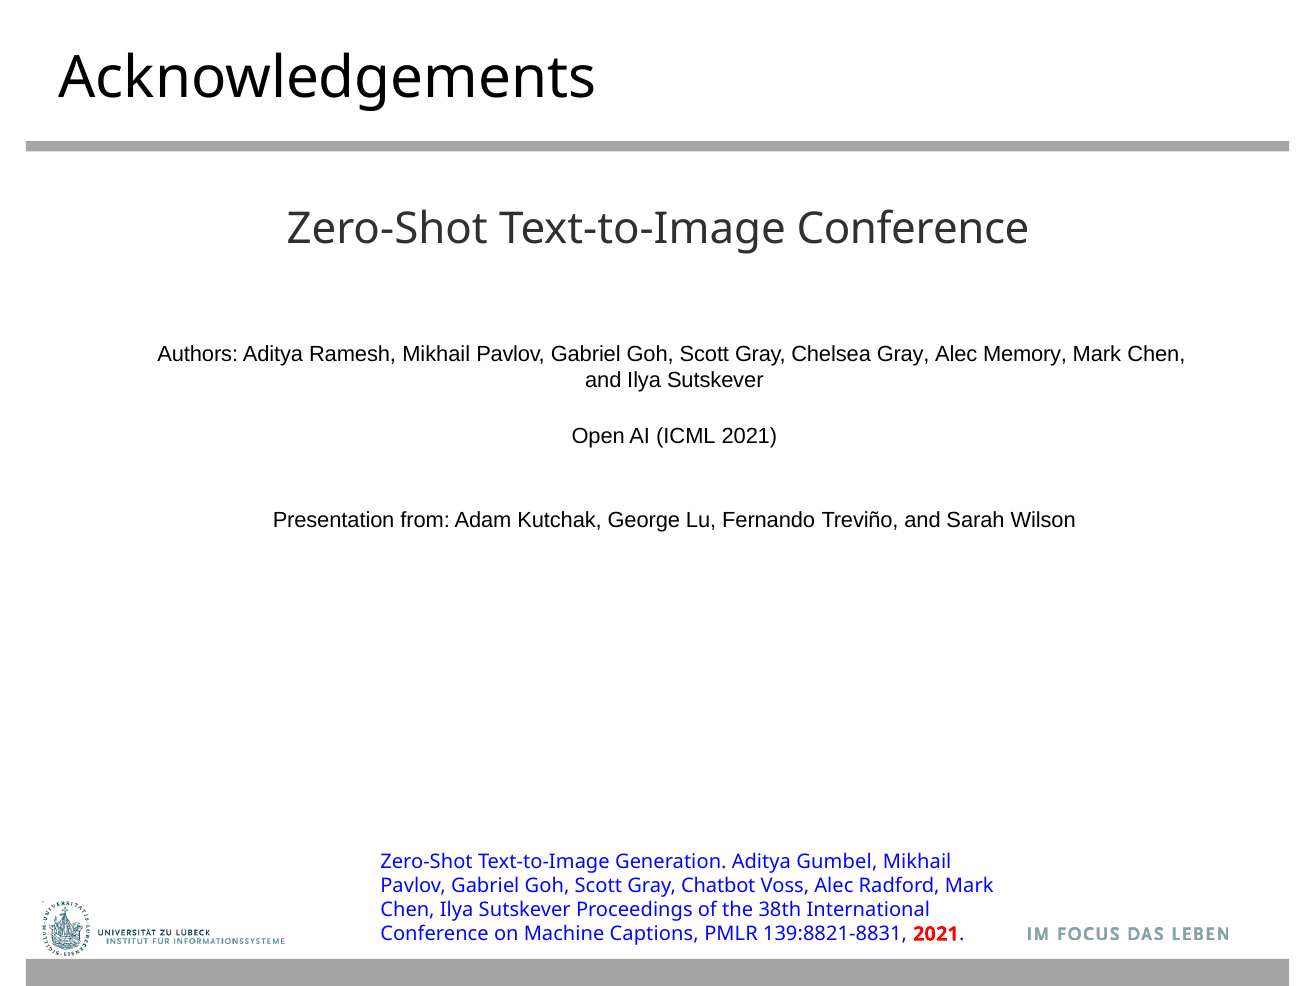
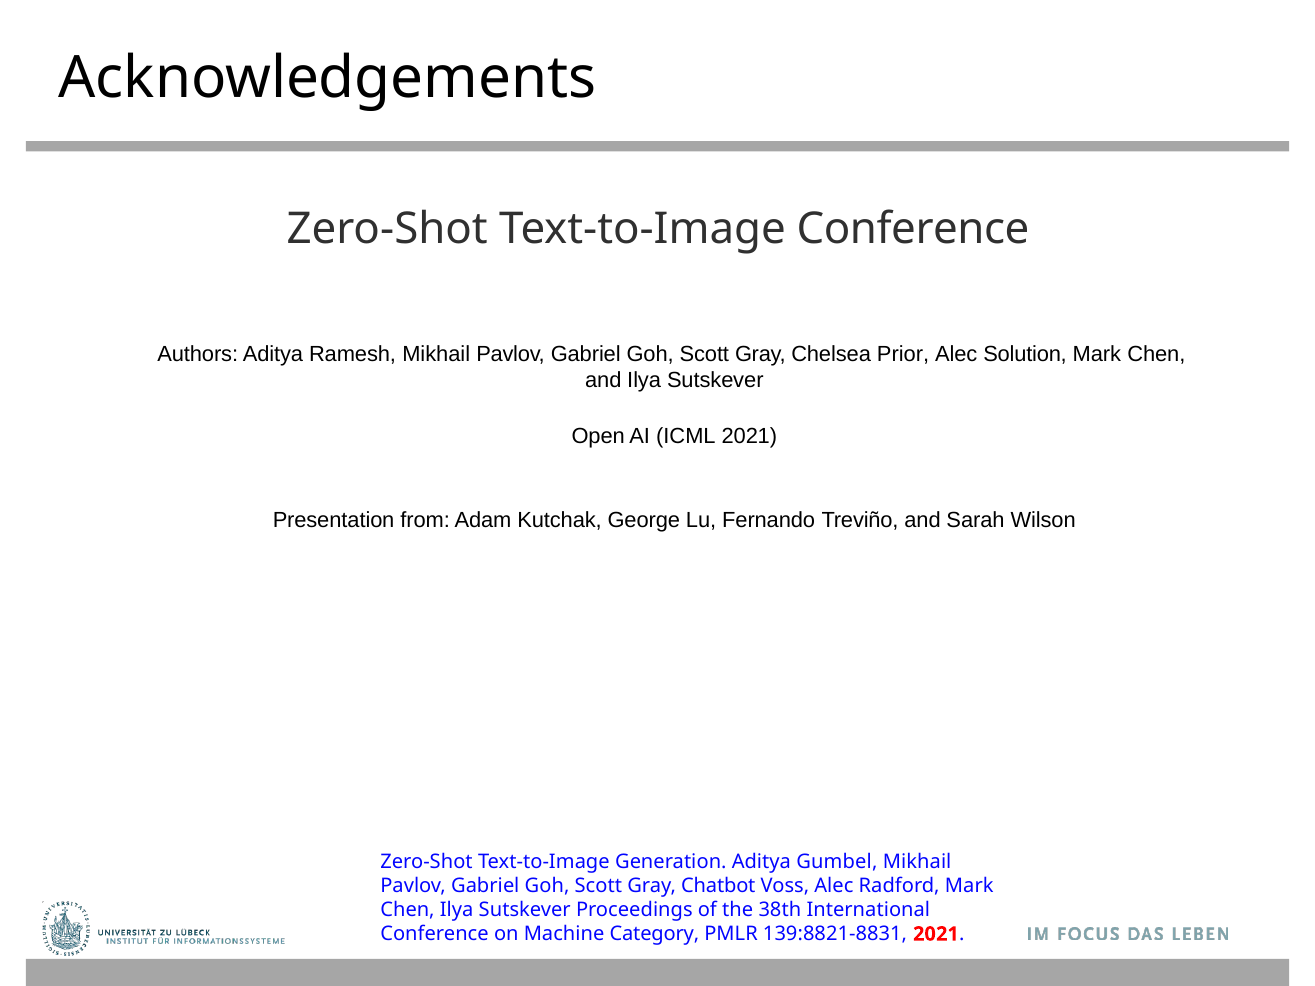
Chelsea Gray: Gray -> Prior
Memory: Memory -> Solution
Captions: Captions -> Category
